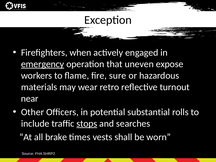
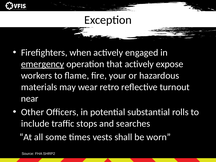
that uneven: uneven -> actively
sure: sure -> your
stops underline: present -> none
brake: brake -> some
